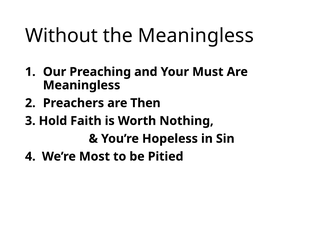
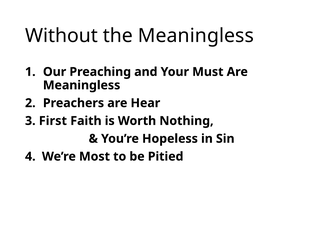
Then: Then -> Hear
Hold: Hold -> First
